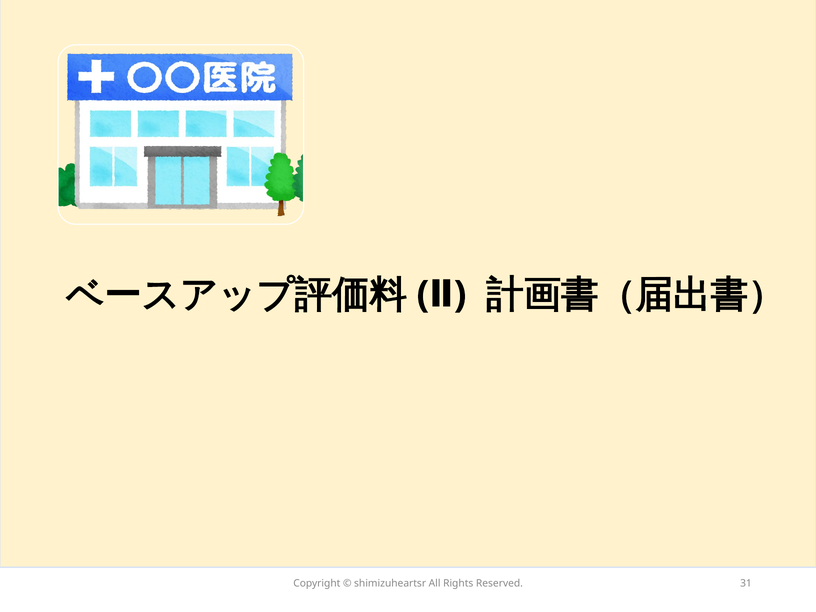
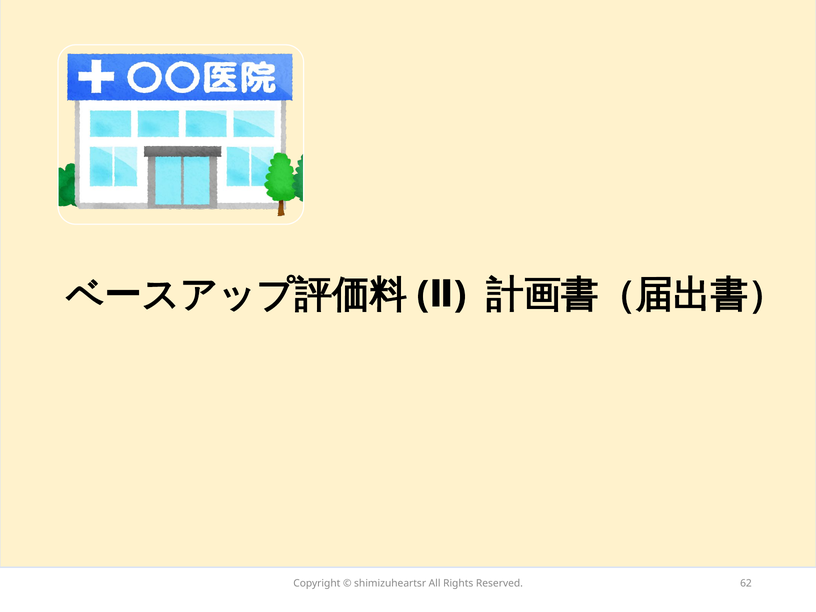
31: 31 -> 62
